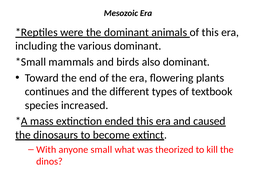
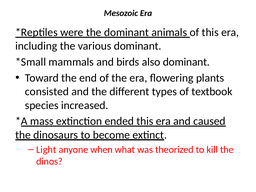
continues: continues -> consisted
With: With -> Light
small: small -> when
